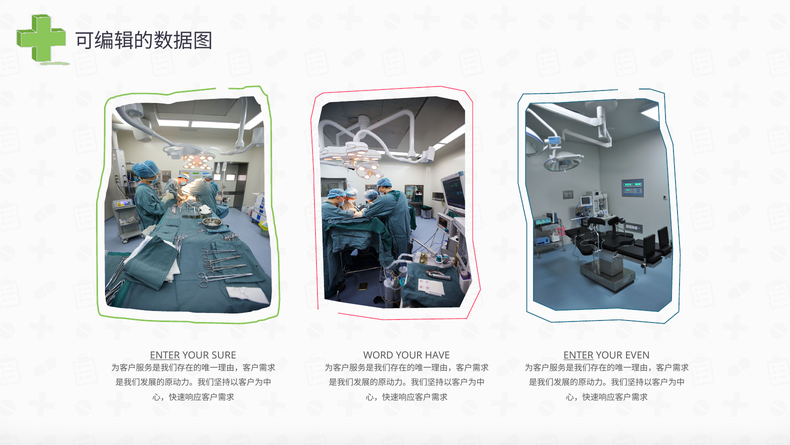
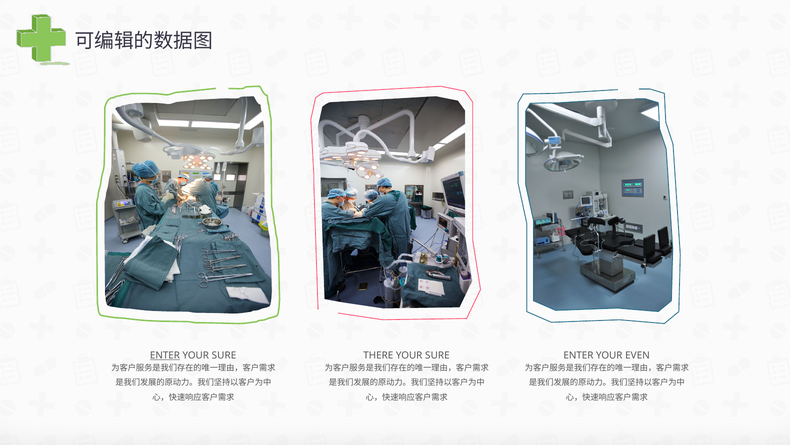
WORD: WORD -> THERE
HAVE at (437, 355): HAVE -> SURE
ENTER at (578, 355) underline: present -> none
